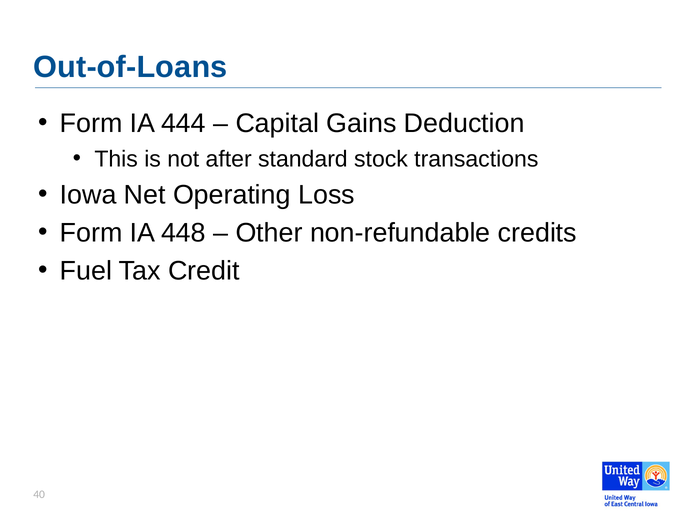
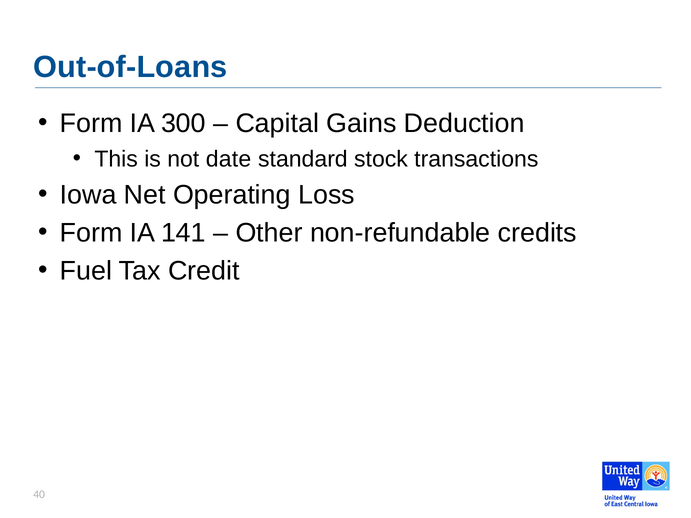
444: 444 -> 300
after: after -> date
448: 448 -> 141
